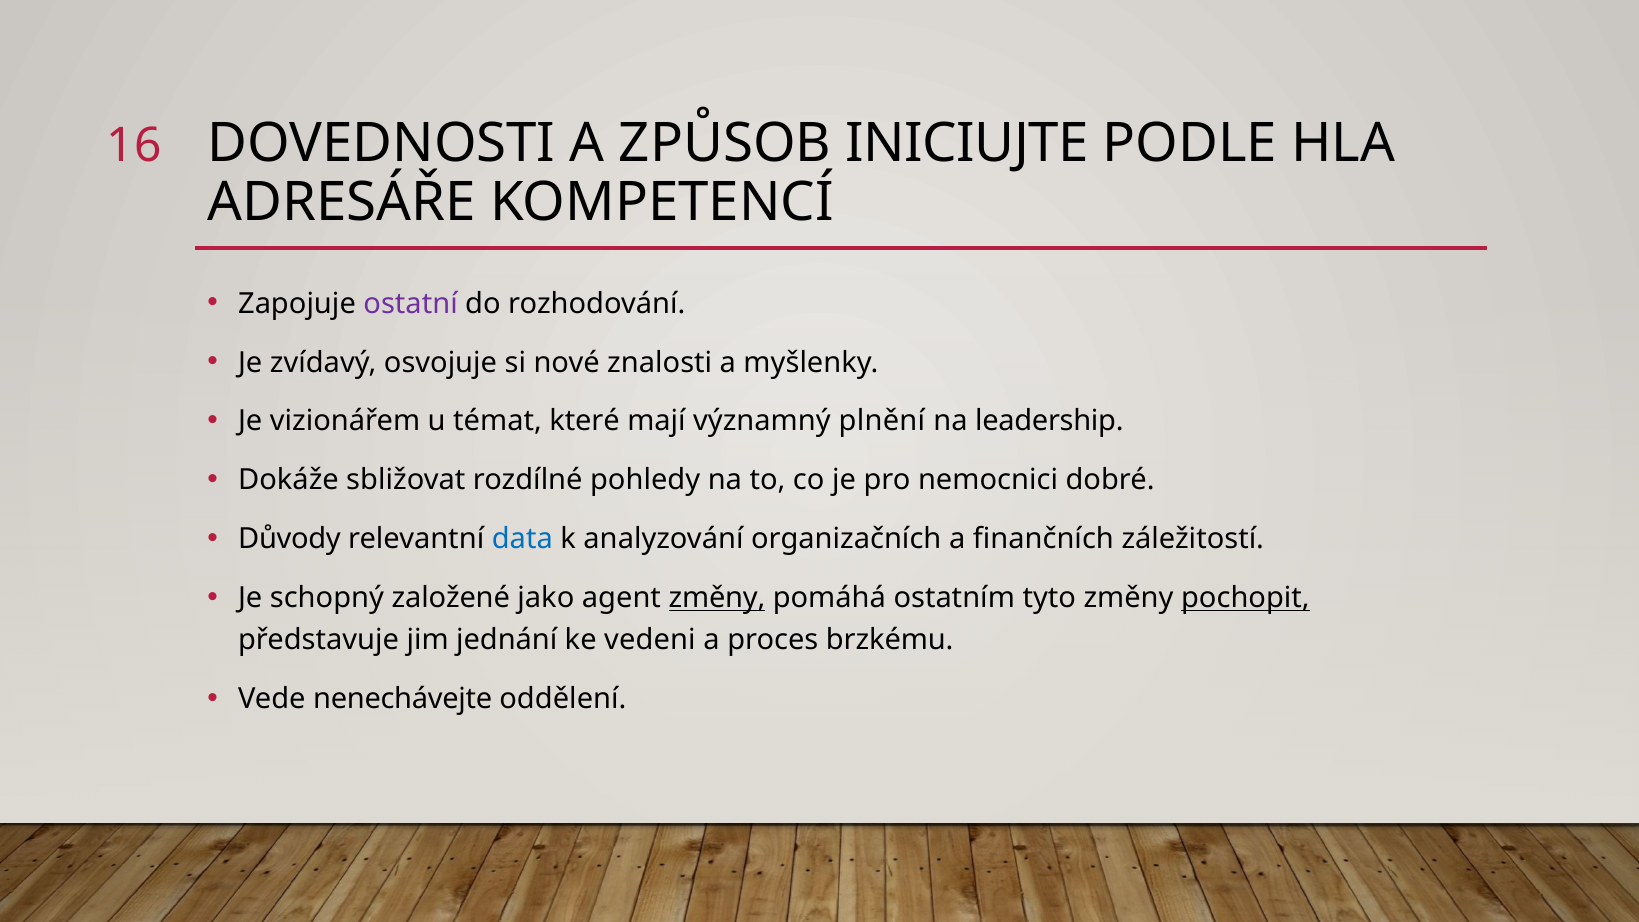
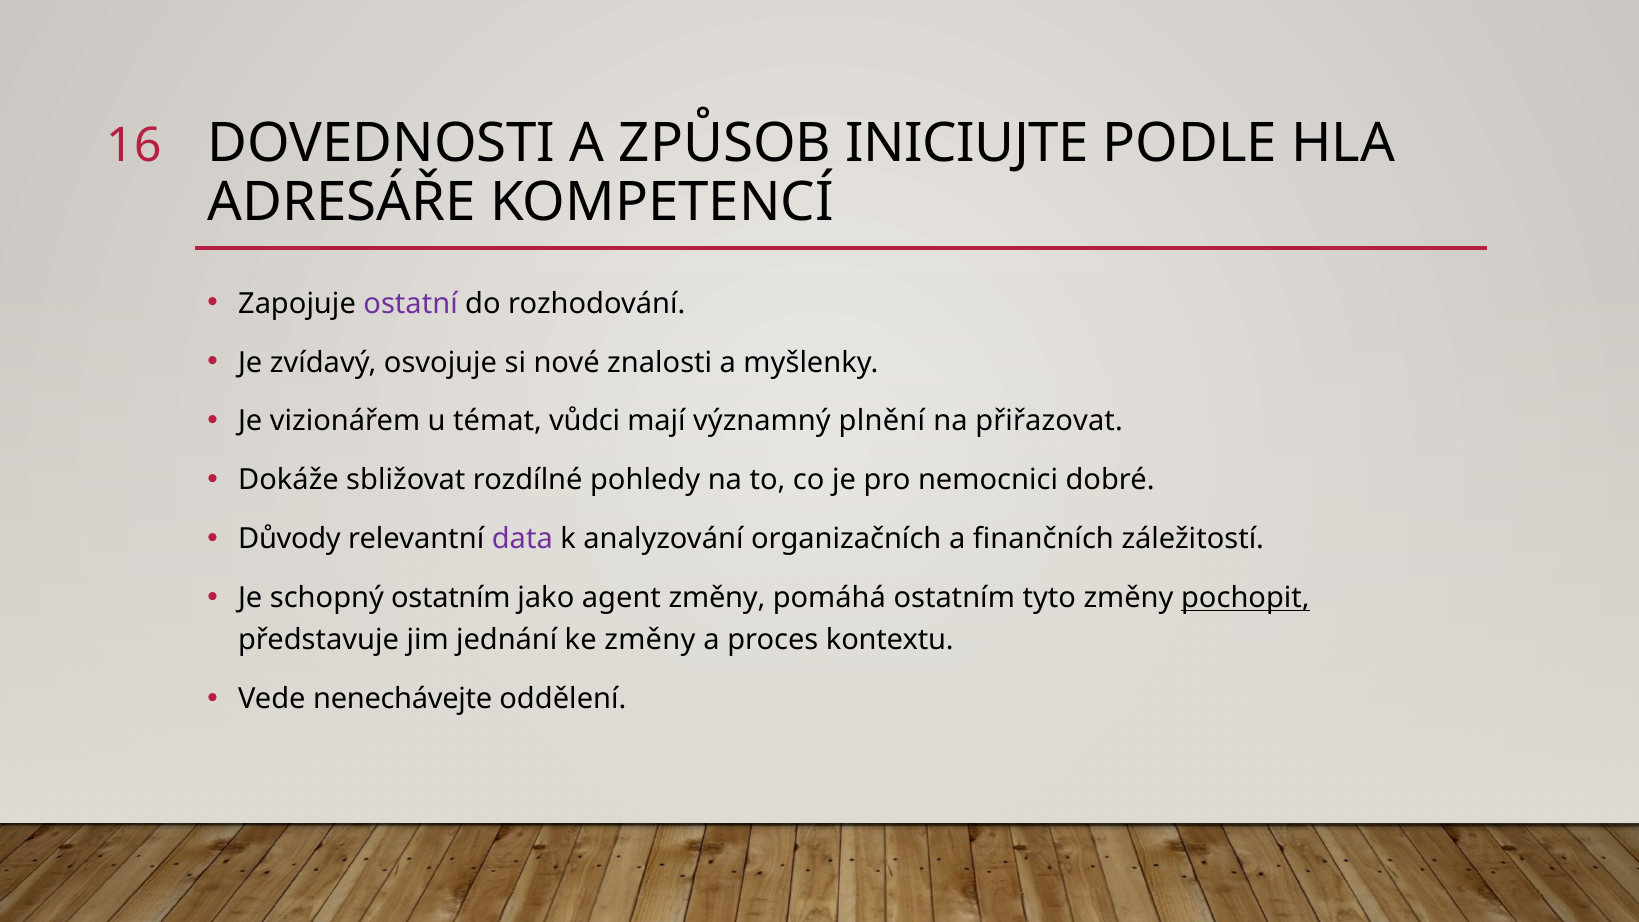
které: které -> vůdci
leadership: leadership -> přiřazovat
data colour: blue -> purple
schopný založené: založené -> ostatním
změny at (717, 598) underline: present -> none
ke vedeni: vedeni -> změny
brzkému: brzkému -> kontextu
